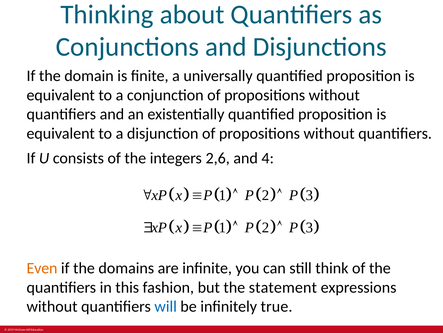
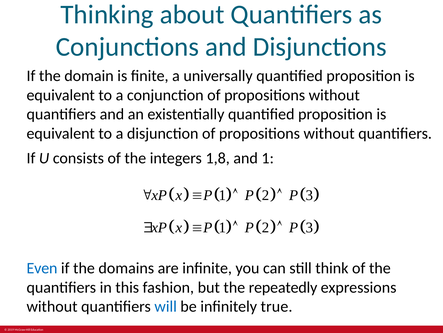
2,6: 2,6 -> 1,8
and 4: 4 -> 1
Even colour: orange -> blue
statement: statement -> repeatedly
